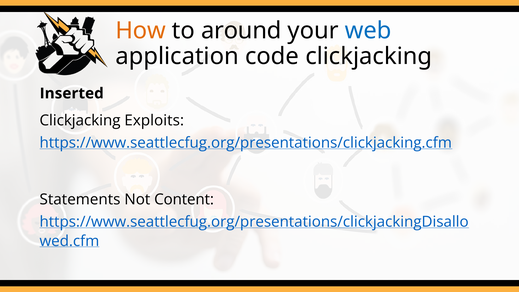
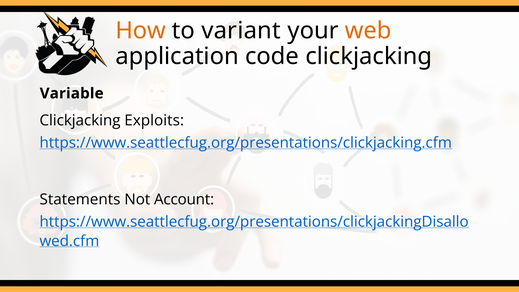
around: around -> variant
web colour: blue -> orange
Inserted: Inserted -> Variable
Content: Content -> Account
